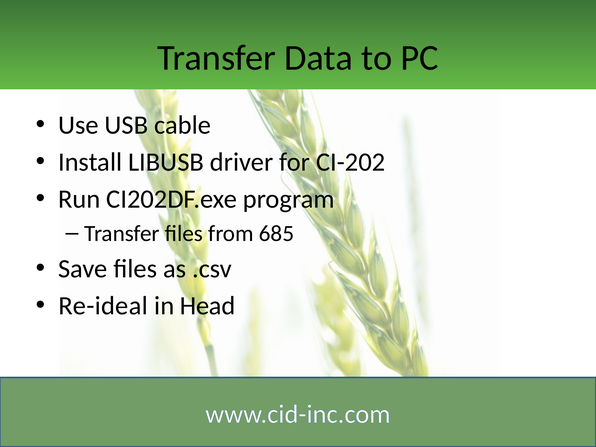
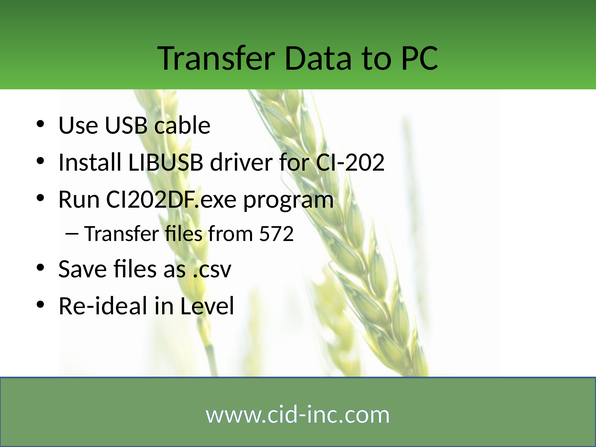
685: 685 -> 572
Head: Head -> Level
